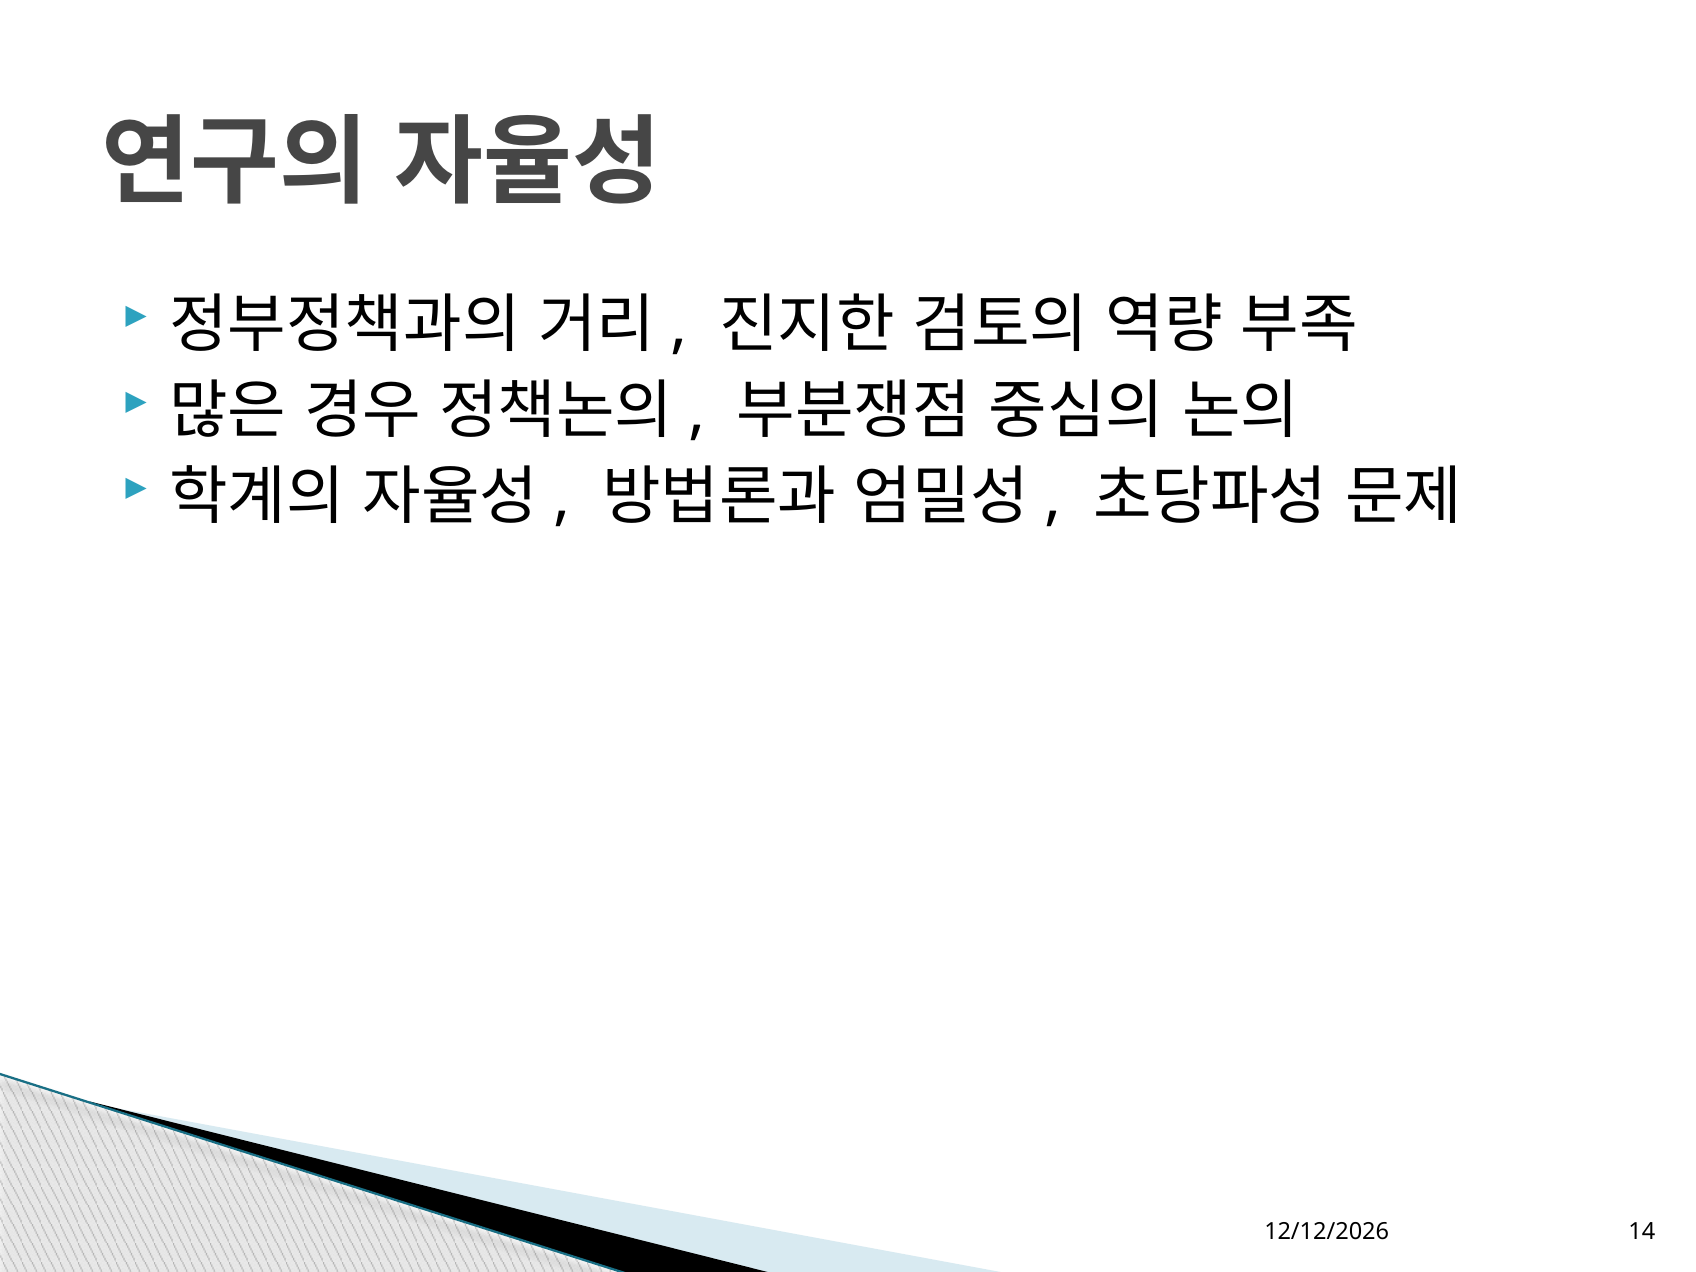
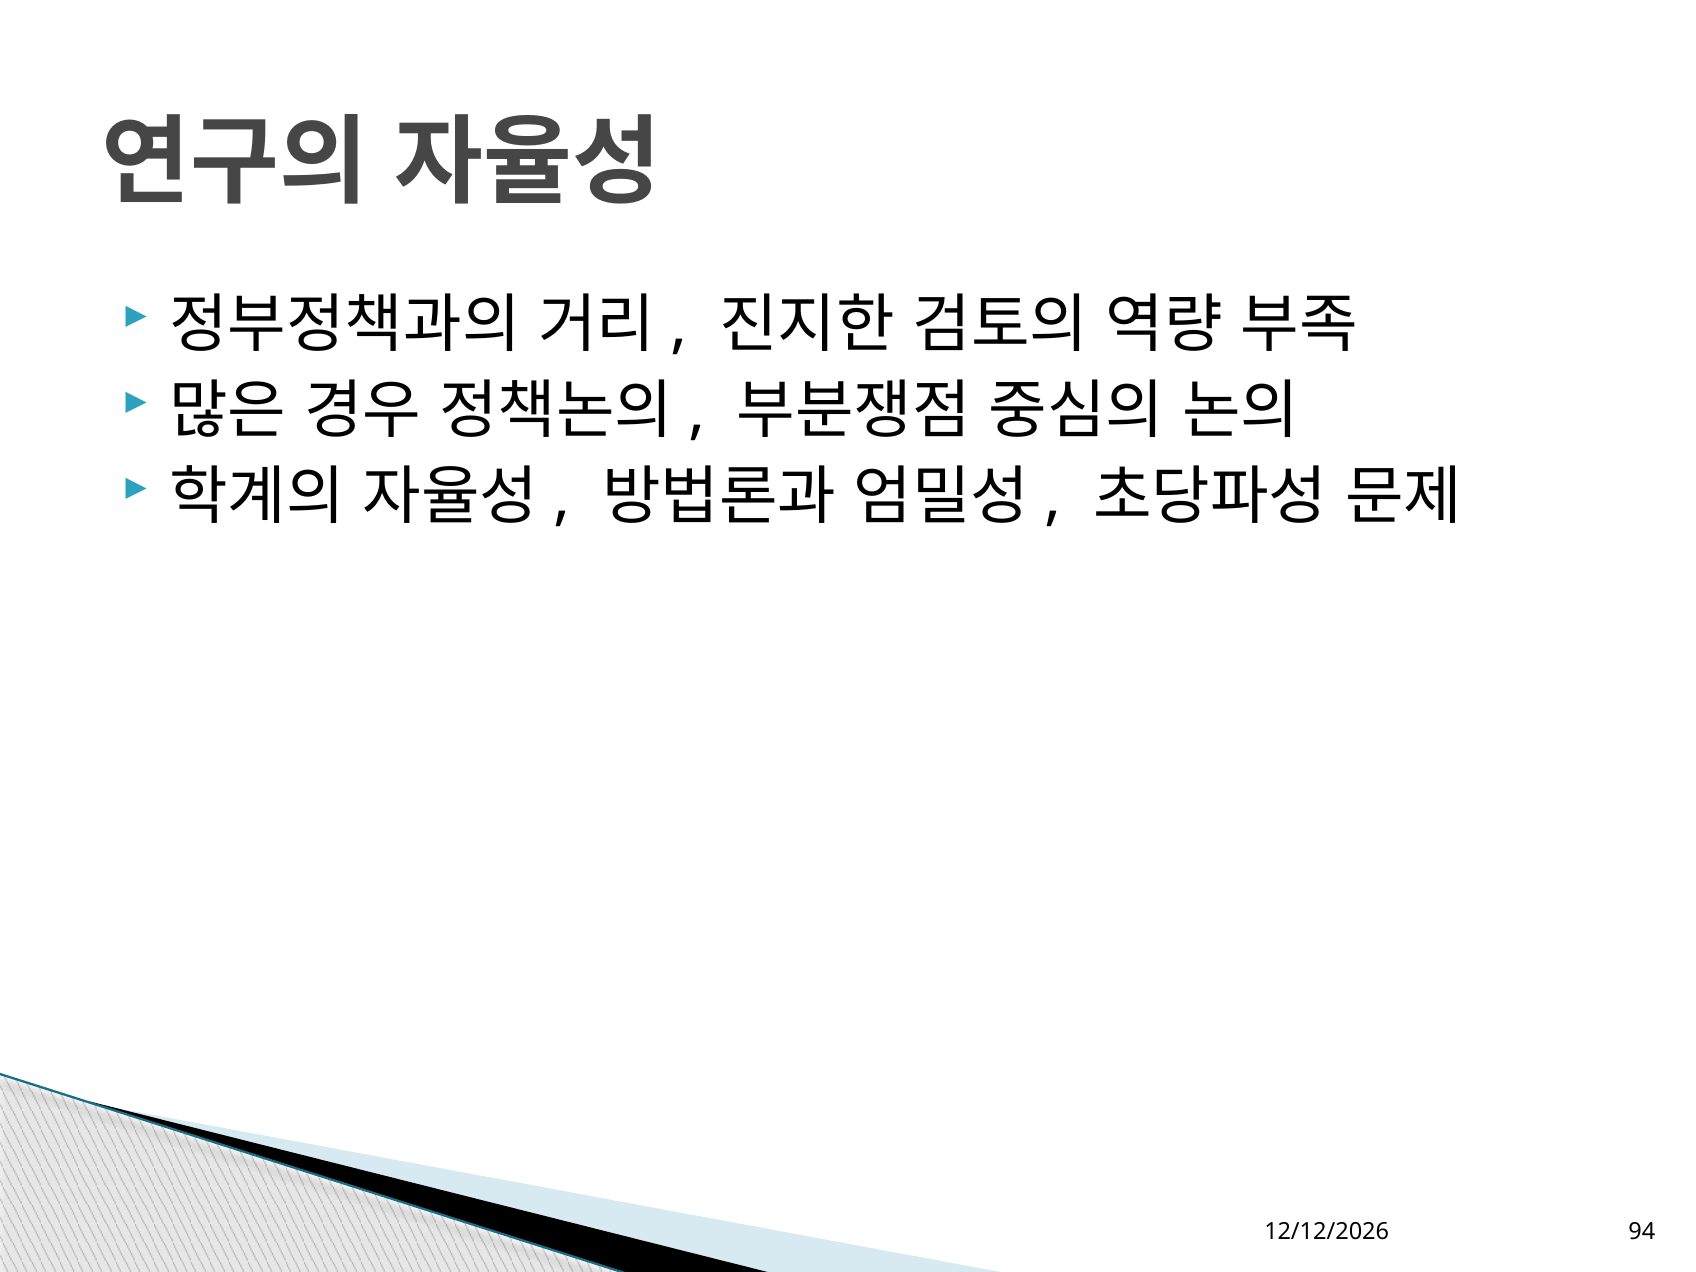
14: 14 -> 94
